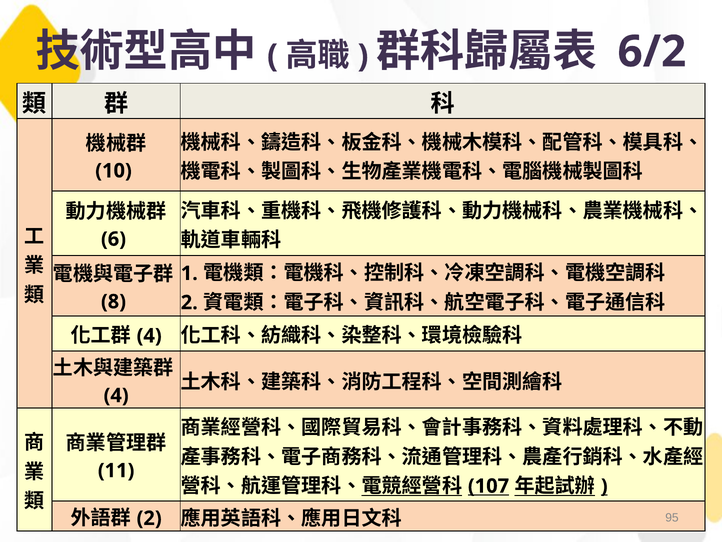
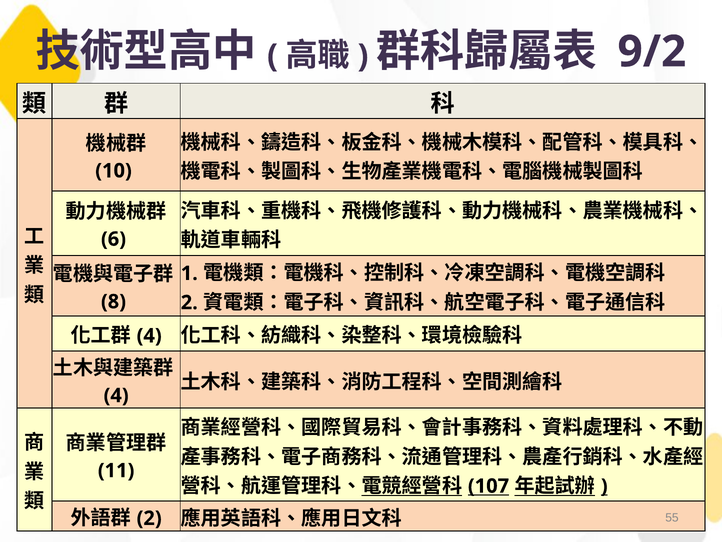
6/2: 6/2 -> 9/2
95: 95 -> 55
